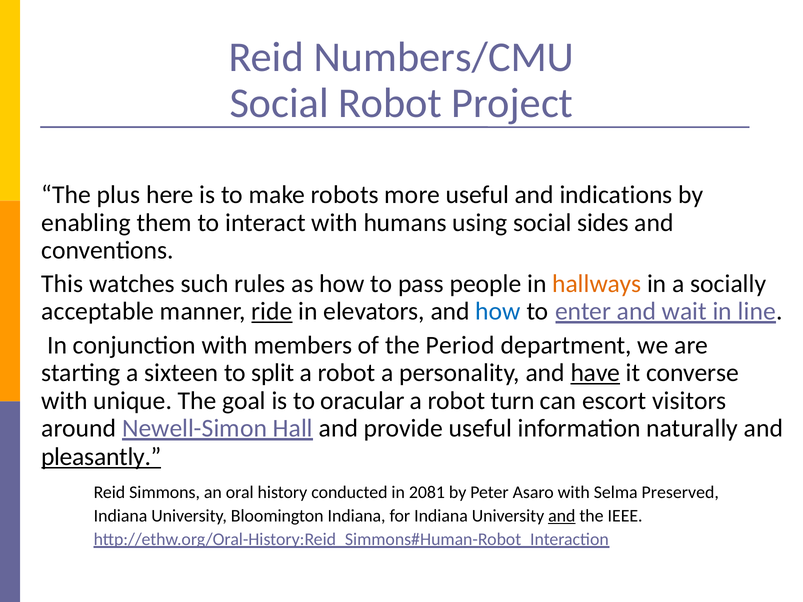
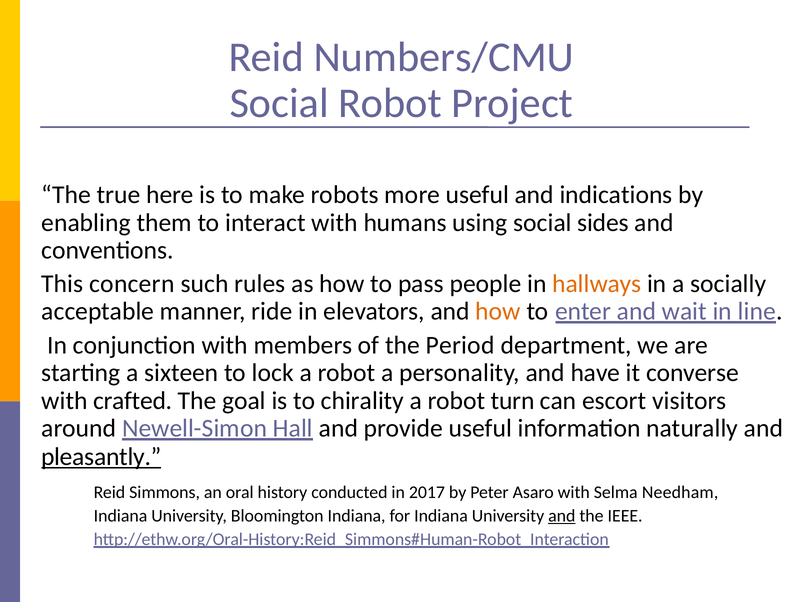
plus: plus -> true
watches: watches -> concern
ride underline: present -> none
how at (498, 311) colour: blue -> orange
split: split -> lock
have underline: present -> none
unique: unique -> crafted
oracular: oracular -> chirality
2081: 2081 -> 2017
Preserved: Preserved -> Needham
